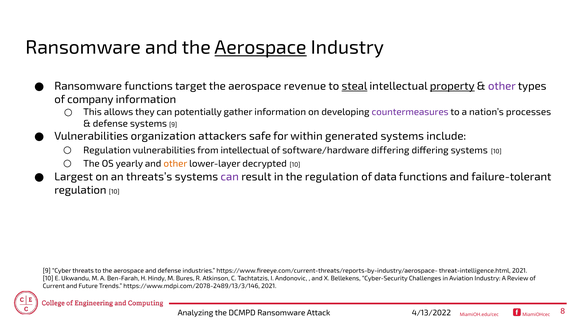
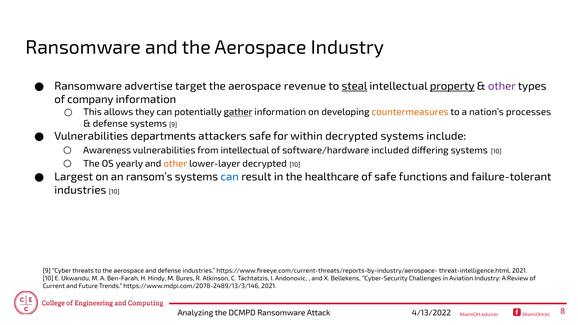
Aerospace at (261, 48) underline: present -> none
Ransomware functions: functions -> advertise
gather underline: none -> present
countermeasures colour: purple -> orange
organization: organization -> departments
within generated: generated -> decrypted
Regulation at (107, 150): Regulation -> Awareness
software/hardware differing: differing -> included
threats’s: threats’s -> ransom’s
can at (230, 177) colour: purple -> blue
the regulation: regulation -> healthcare
of data: data -> safe
regulation at (80, 190): regulation -> industries
